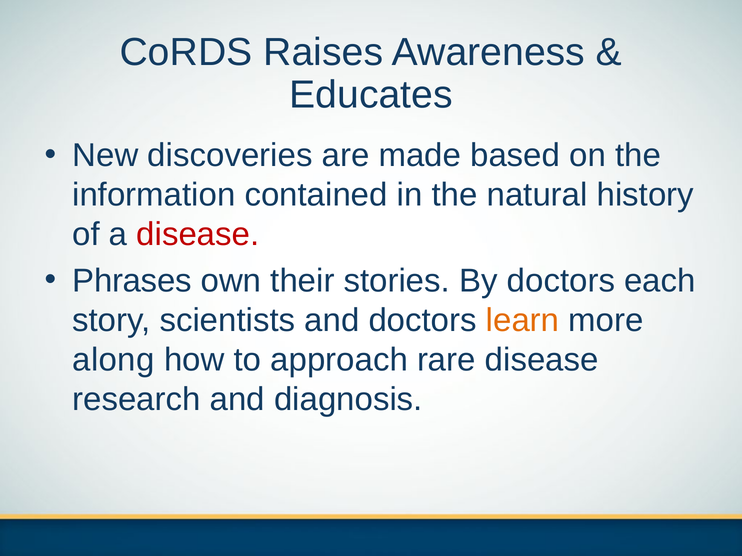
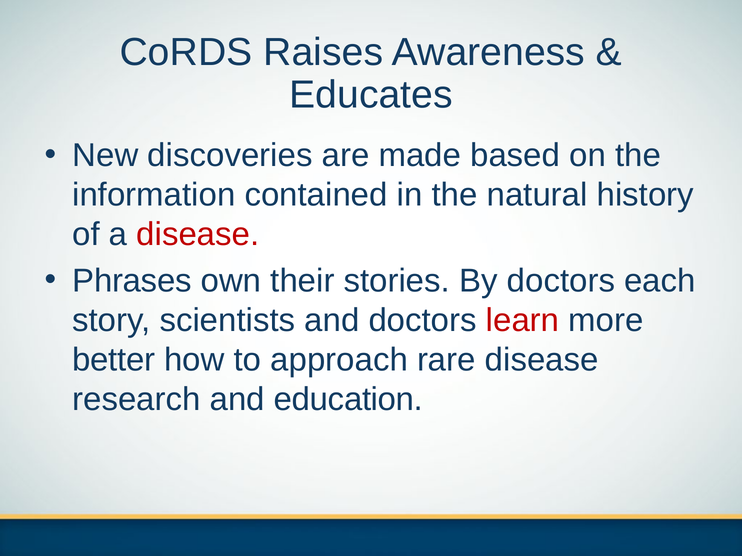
learn colour: orange -> red
along: along -> better
diagnosis: diagnosis -> education
